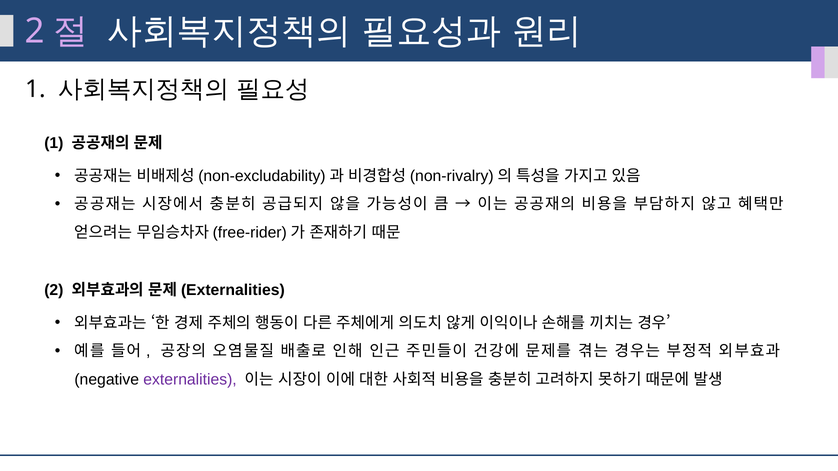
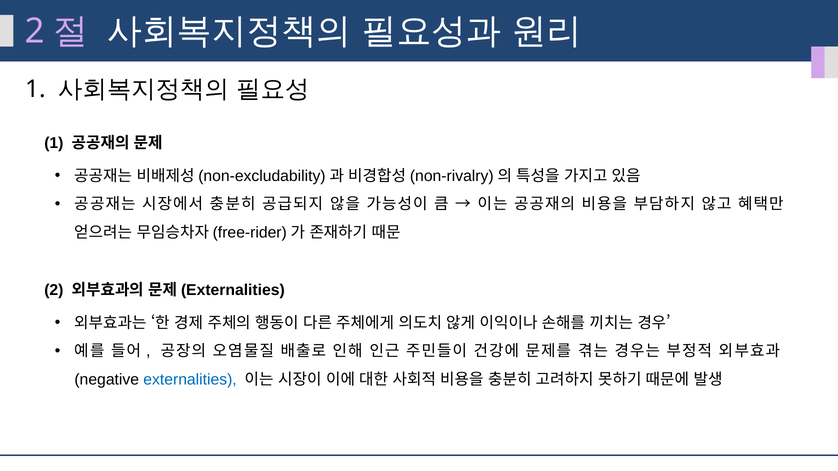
externalities colour: purple -> blue
